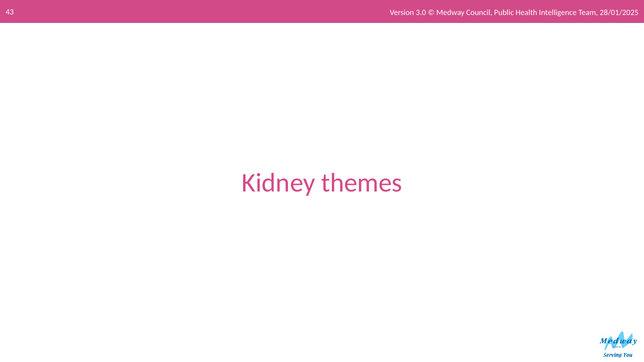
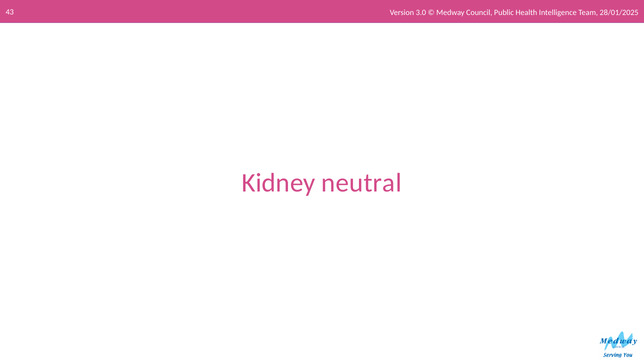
themes: themes -> neutral
